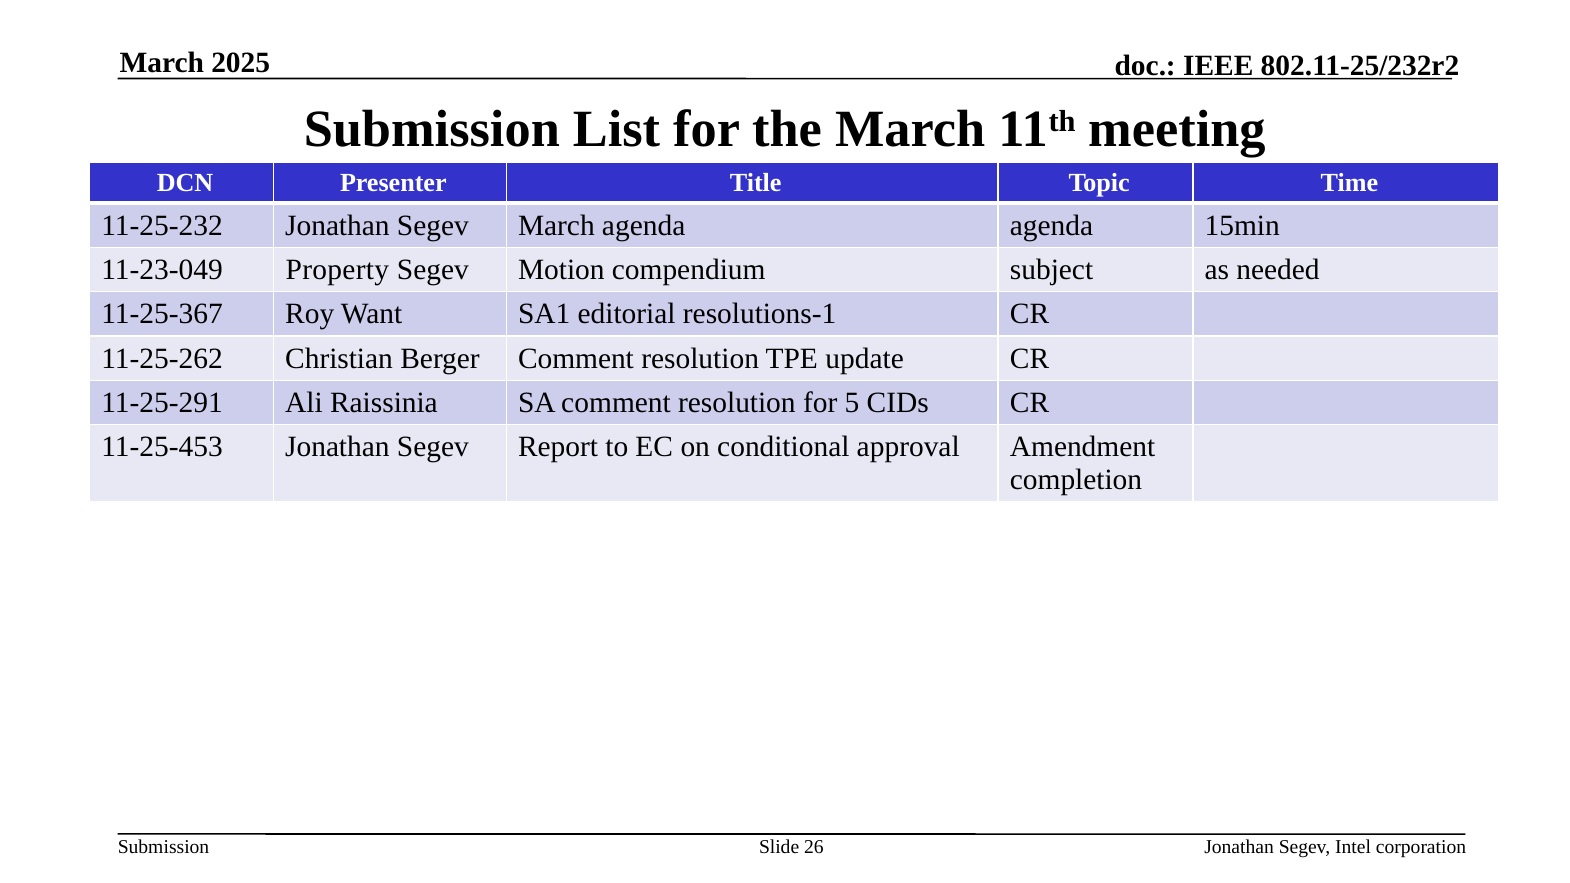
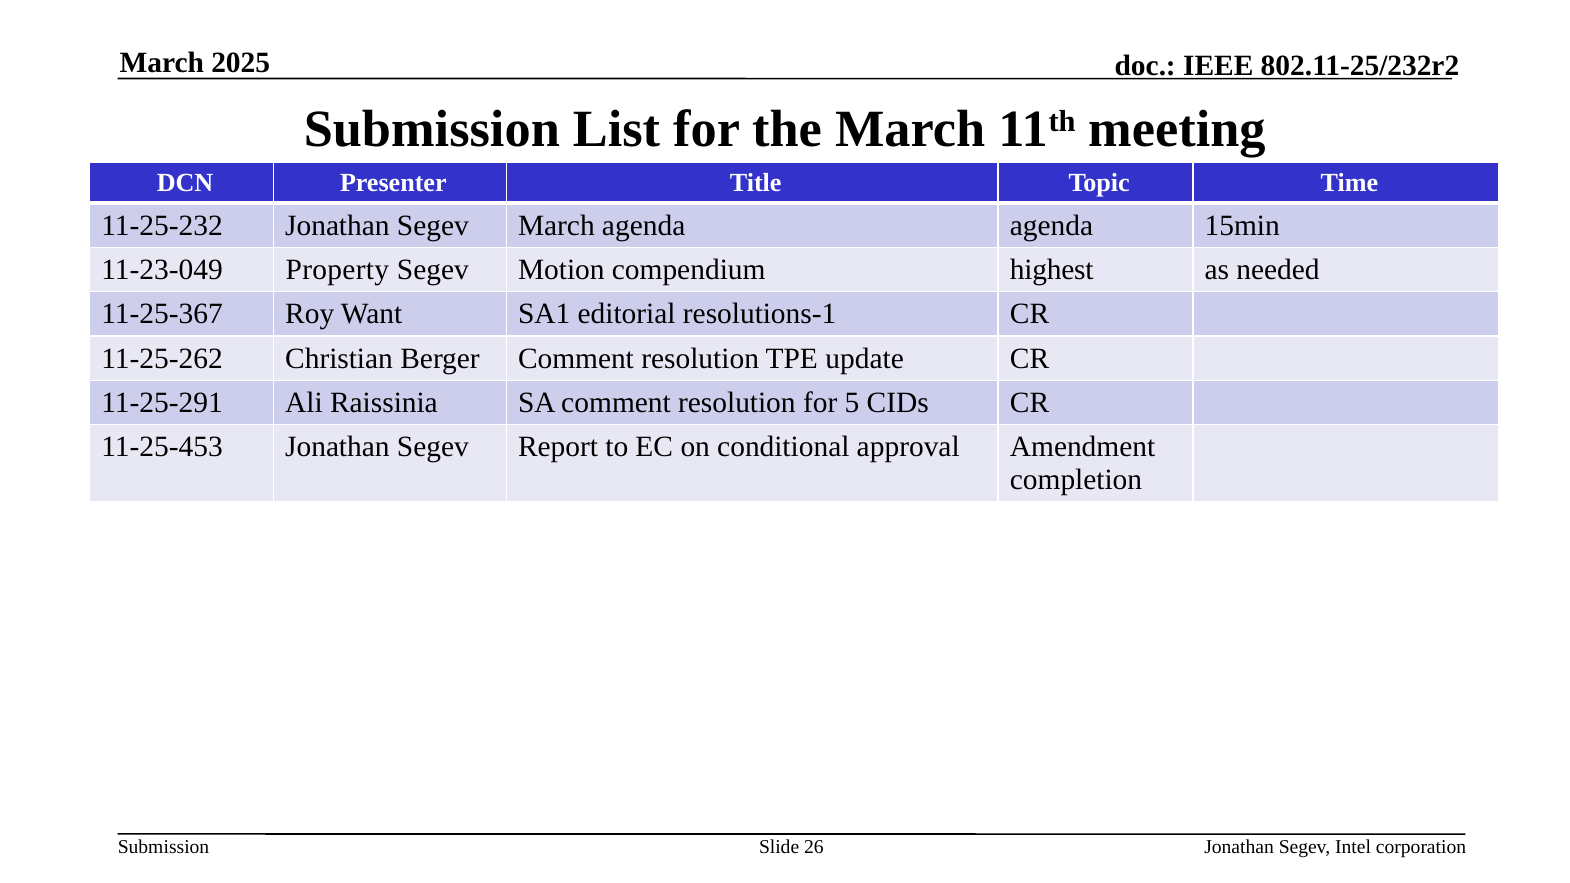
subject: subject -> highest
